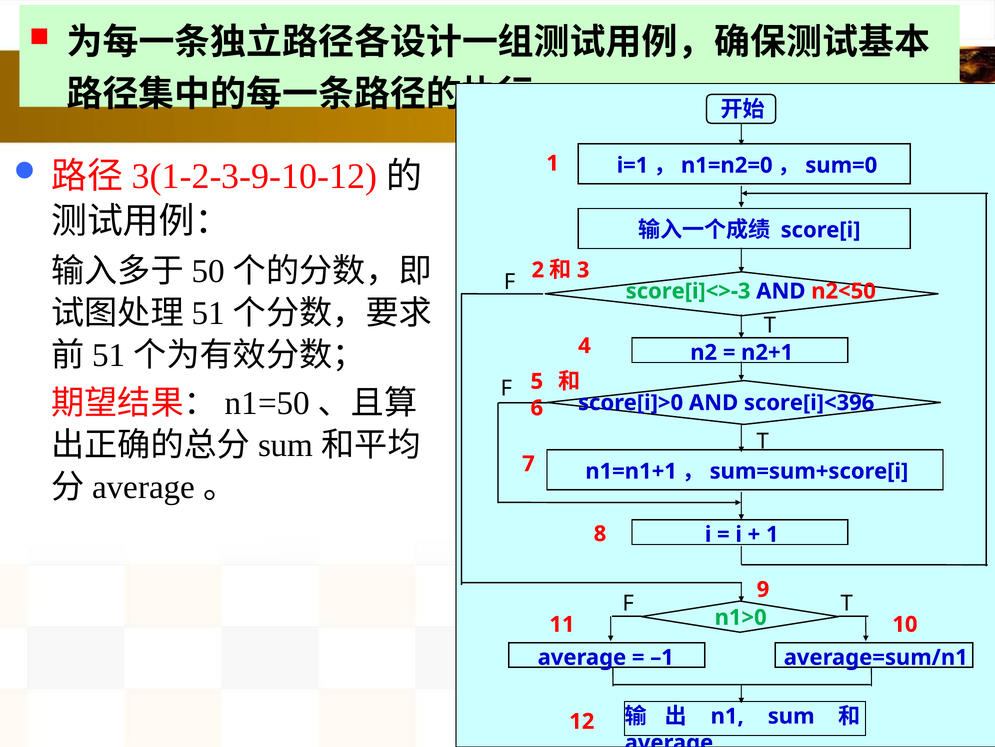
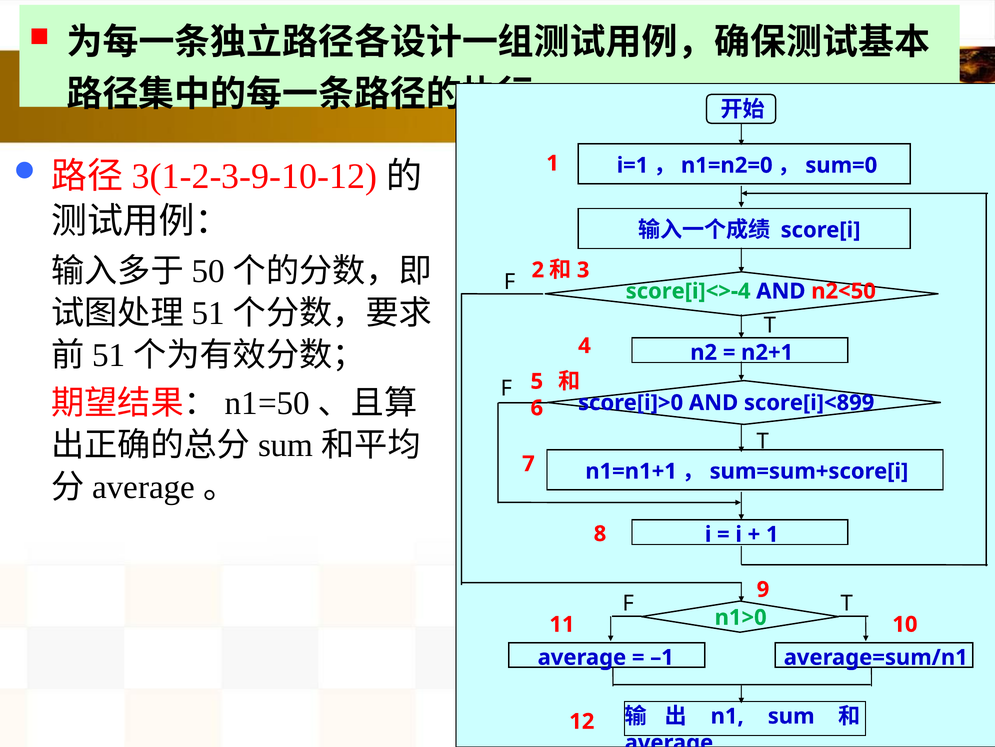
score[i]<>-3: score[i]<>-3 -> score[i]<>-4
score[i]<396: score[i]<396 -> score[i]<899
